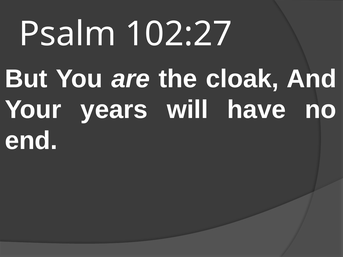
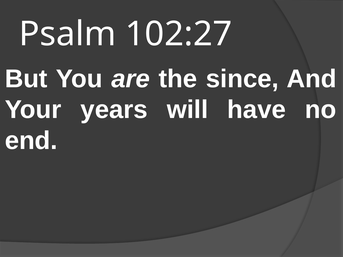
cloak: cloak -> since
